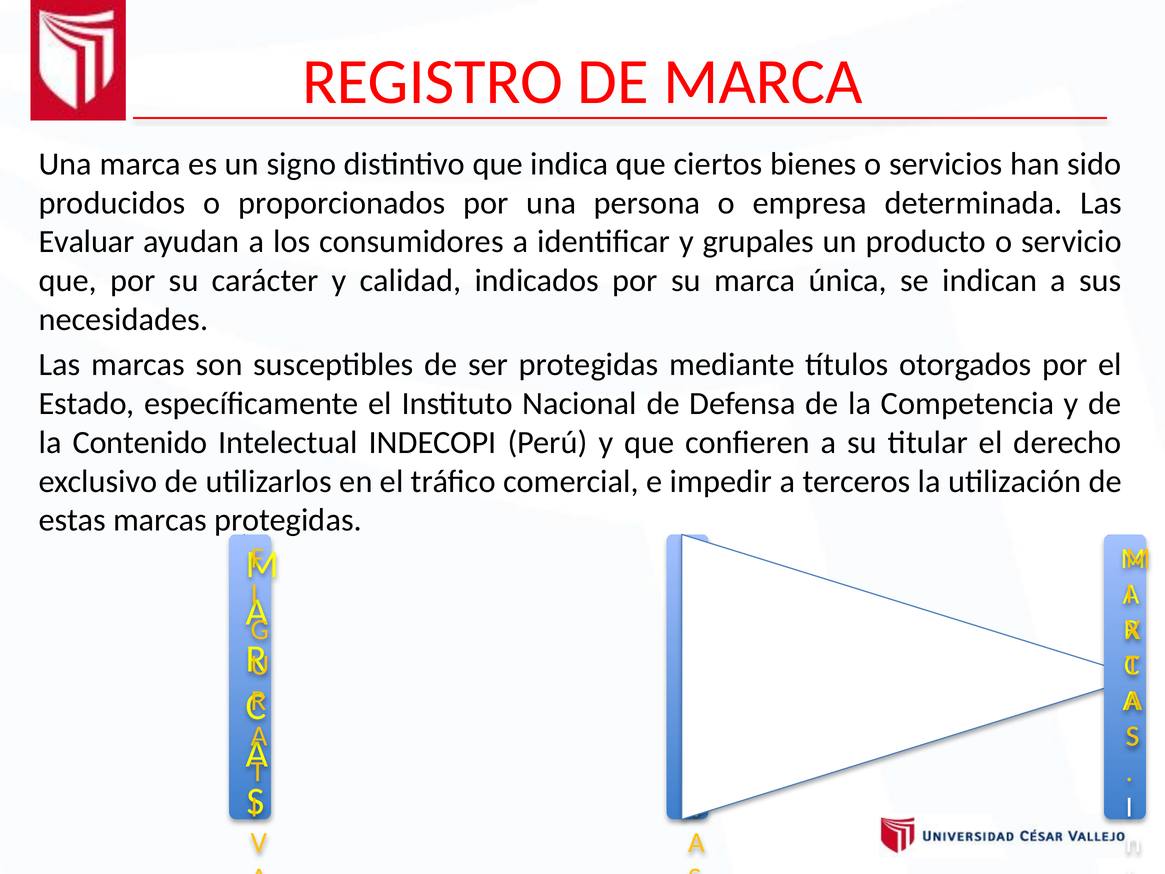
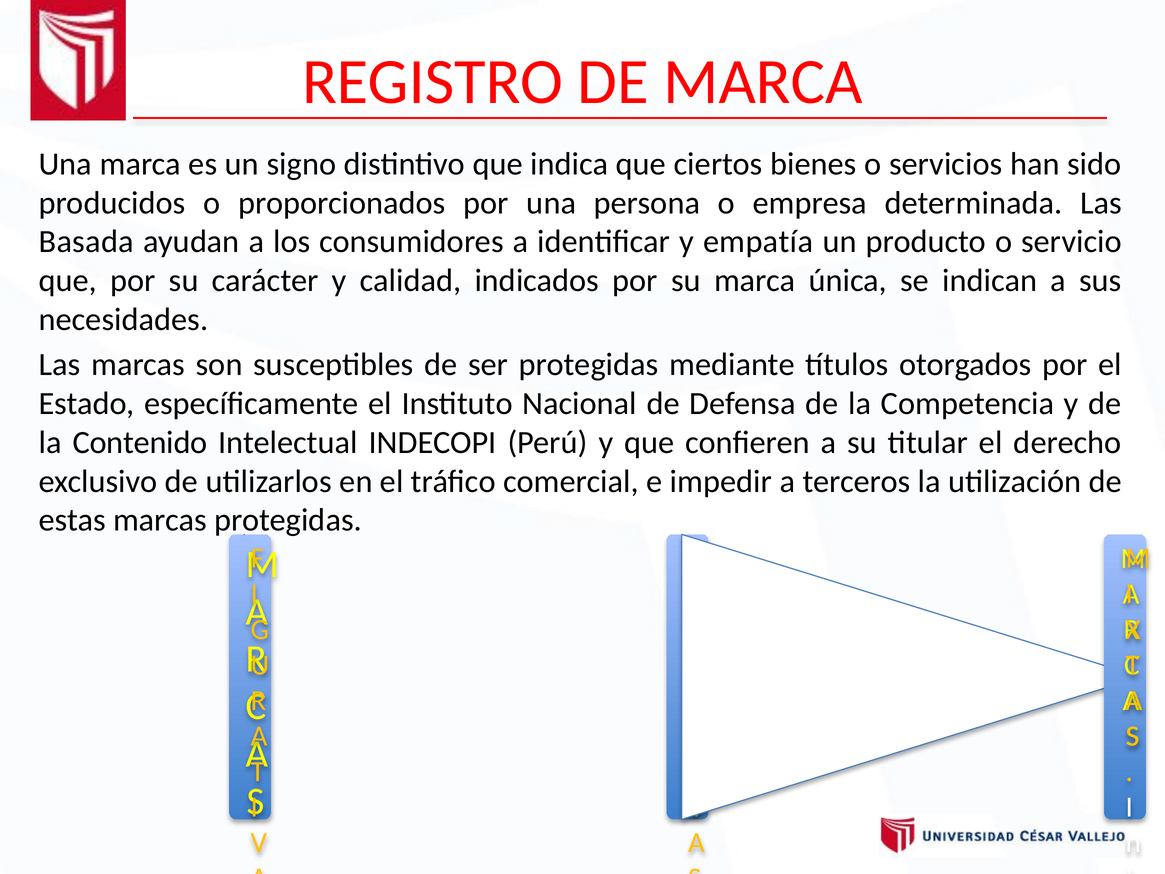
Evaluar: Evaluar -> Basada
grupales: grupales -> empatía
